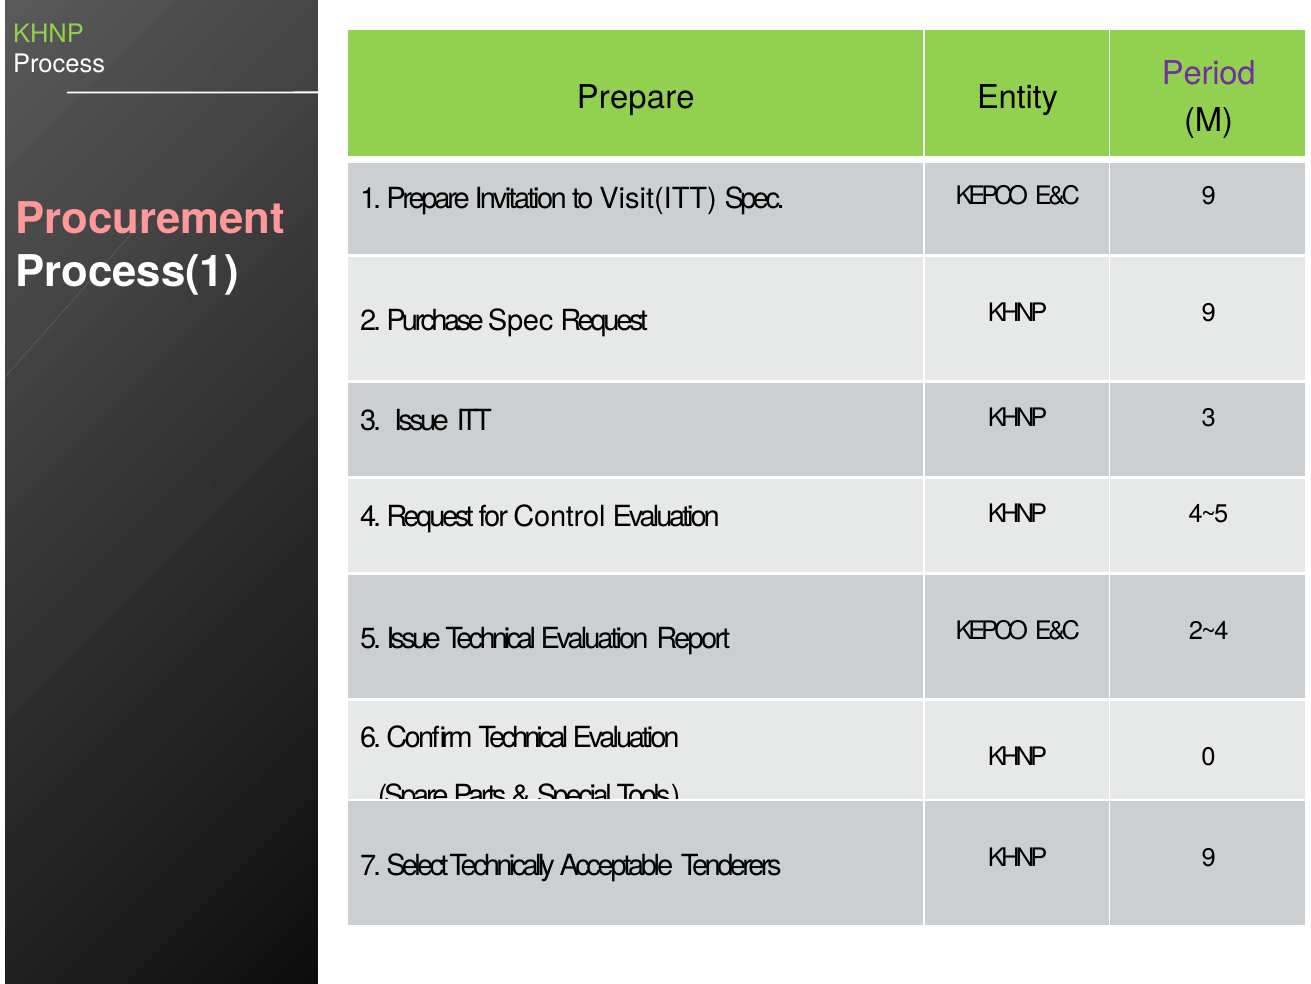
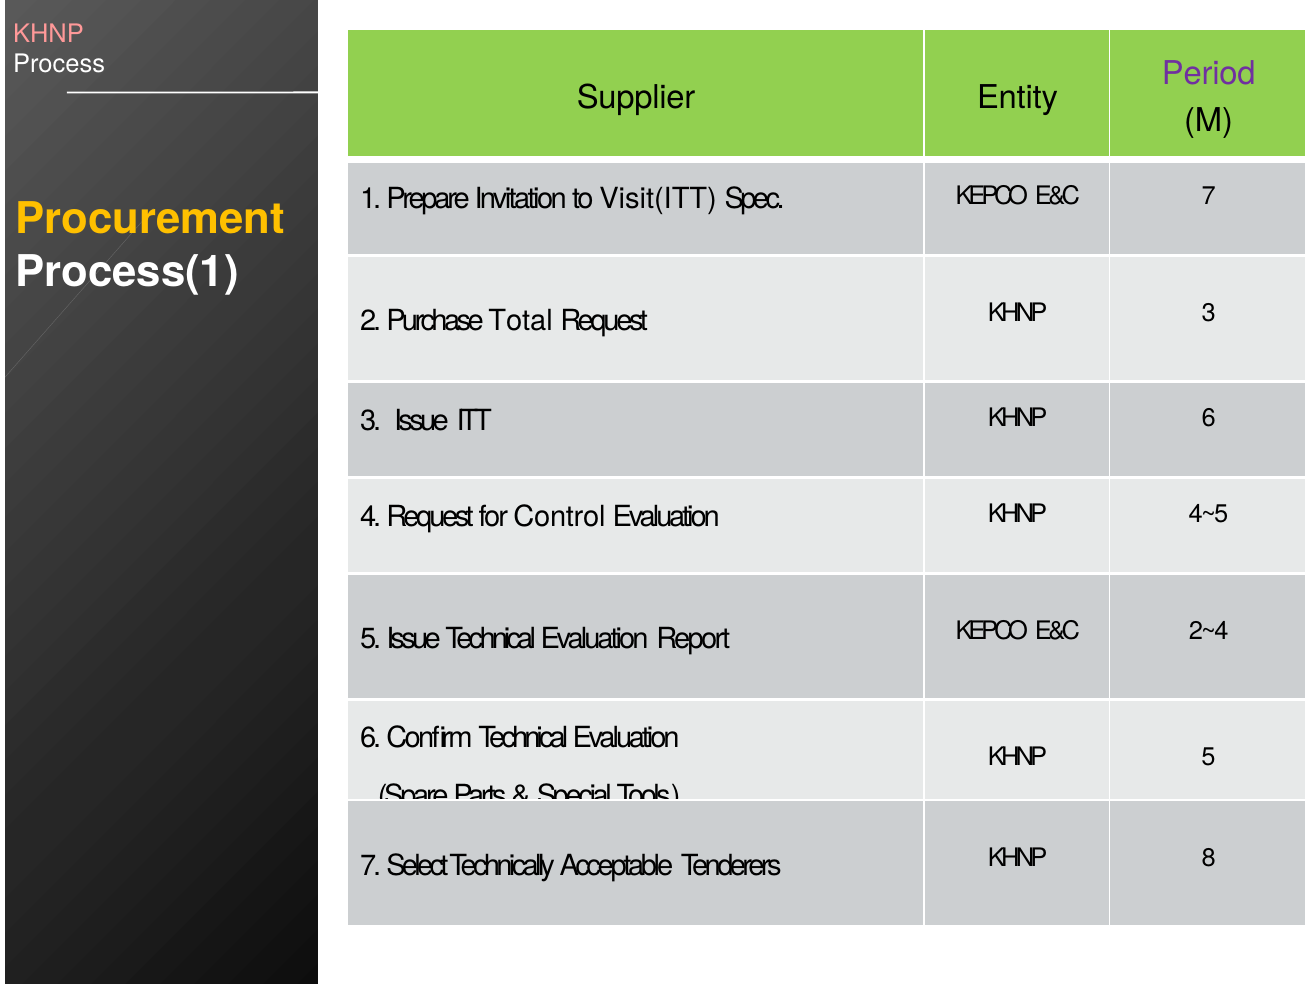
KHNP at (48, 34) colour: light green -> pink
Prepare at (636, 97): Prepare -> Supplier
E&C 9: 9 -> 7
Procurement colour: pink -> yellow
Purchase Spec: Spec -> Total
Request KHNP 9: 9 -> 3
KHNP 3: 3 -> 6
KHNP 0: 0 -> 5
Tenderers KHNP 9: 9 -> 8
